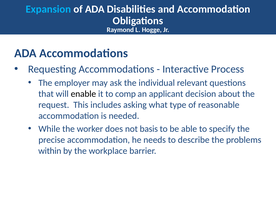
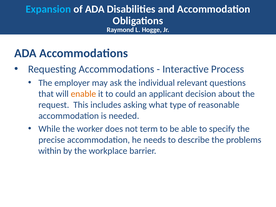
enable colour: black -> orange
comp: comp -> could
basis: basis -> term
